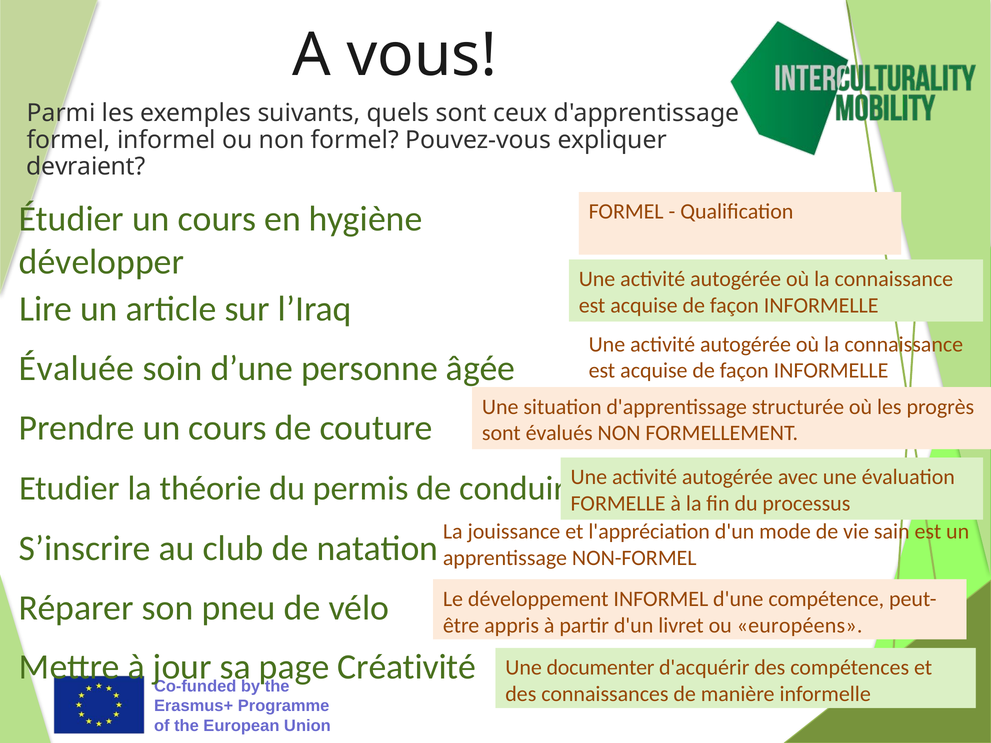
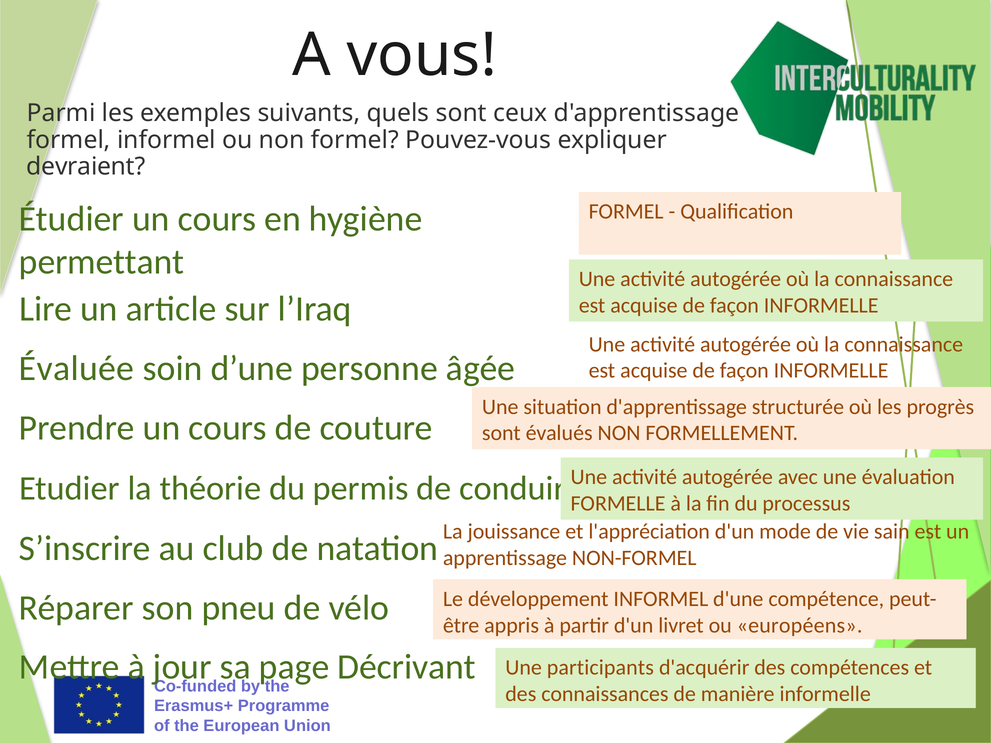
développer: développer -> permettant
Créativité: Créativité -> Décrivant
documenter: documenter -> participants
